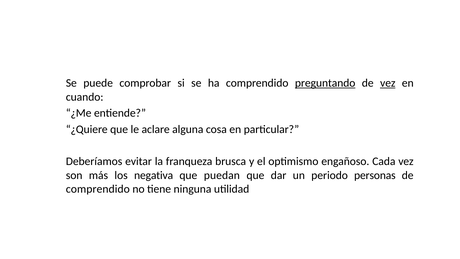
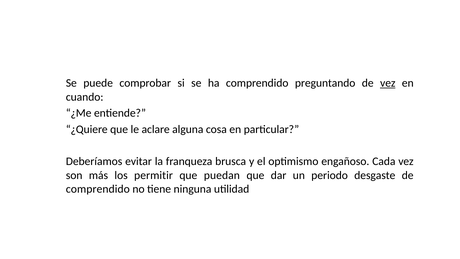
preguntando underline: present -> none
negativa: negativa -> permitir
personas: personas -> desgaste
